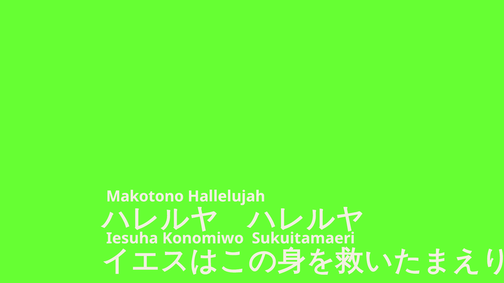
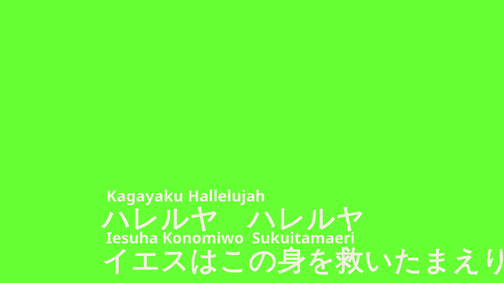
Makotono: Makotono -> Kagayaku
